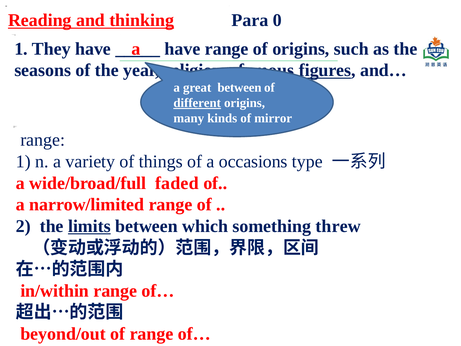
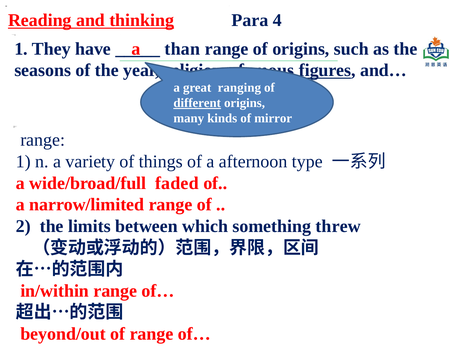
0: 0 -> 4
have at (182, 49): have -> than
great between: between -> ranging
occasions: occasions -> afternoon
limits at (89, 226) underline: present -> none
